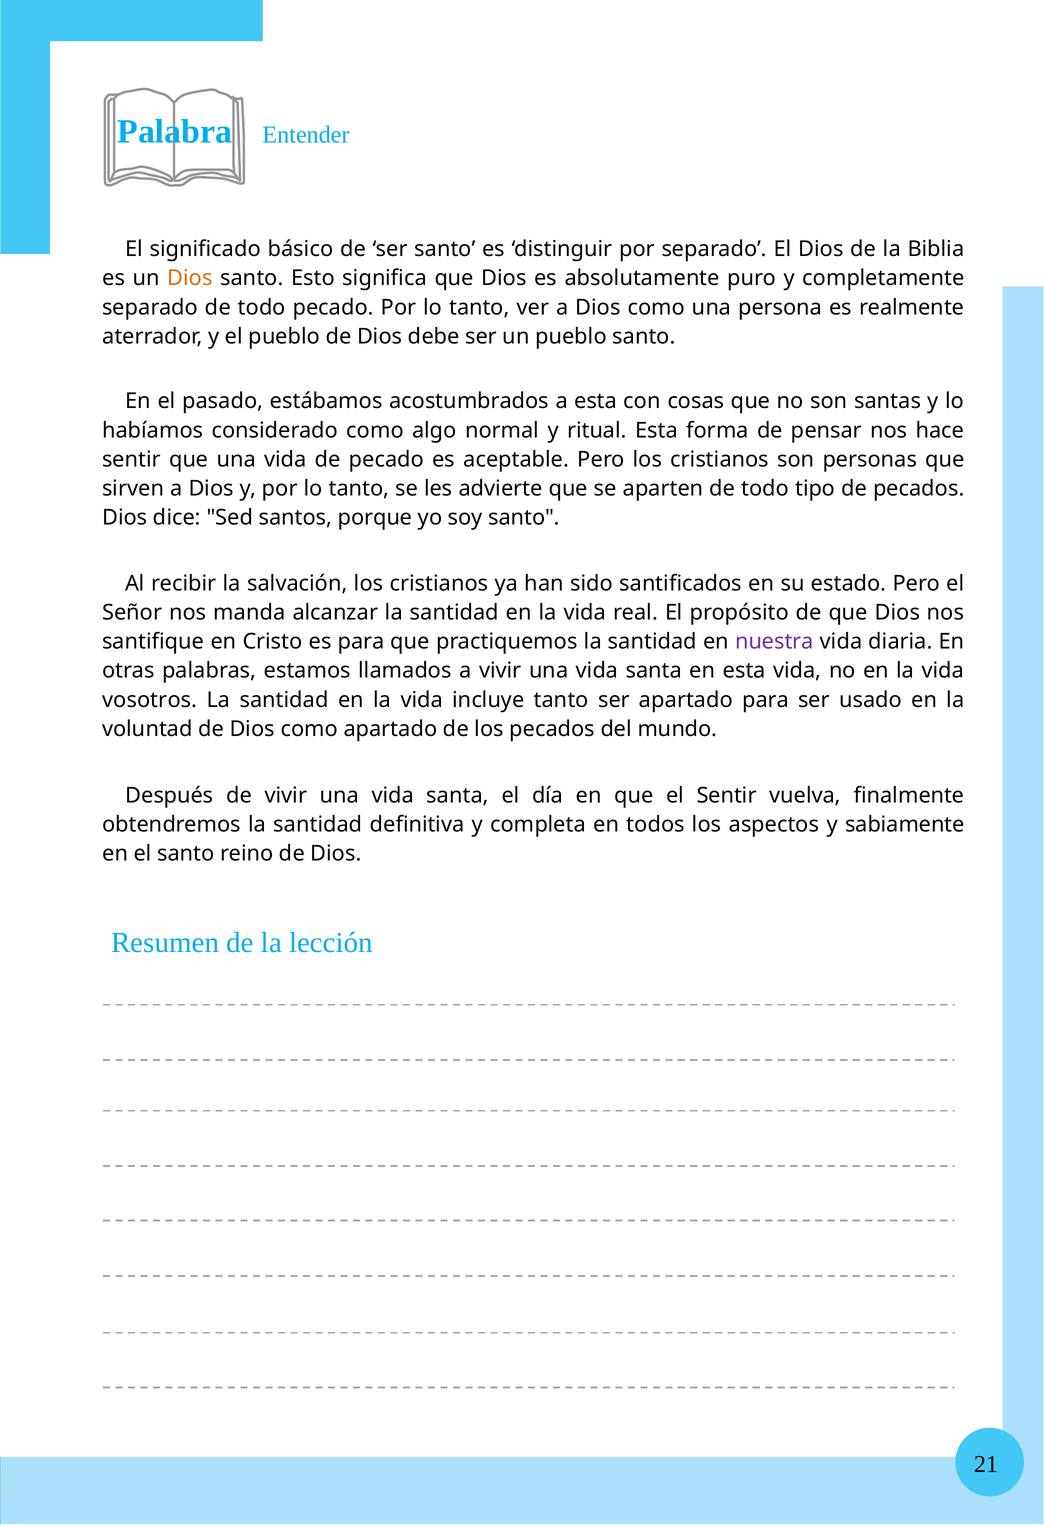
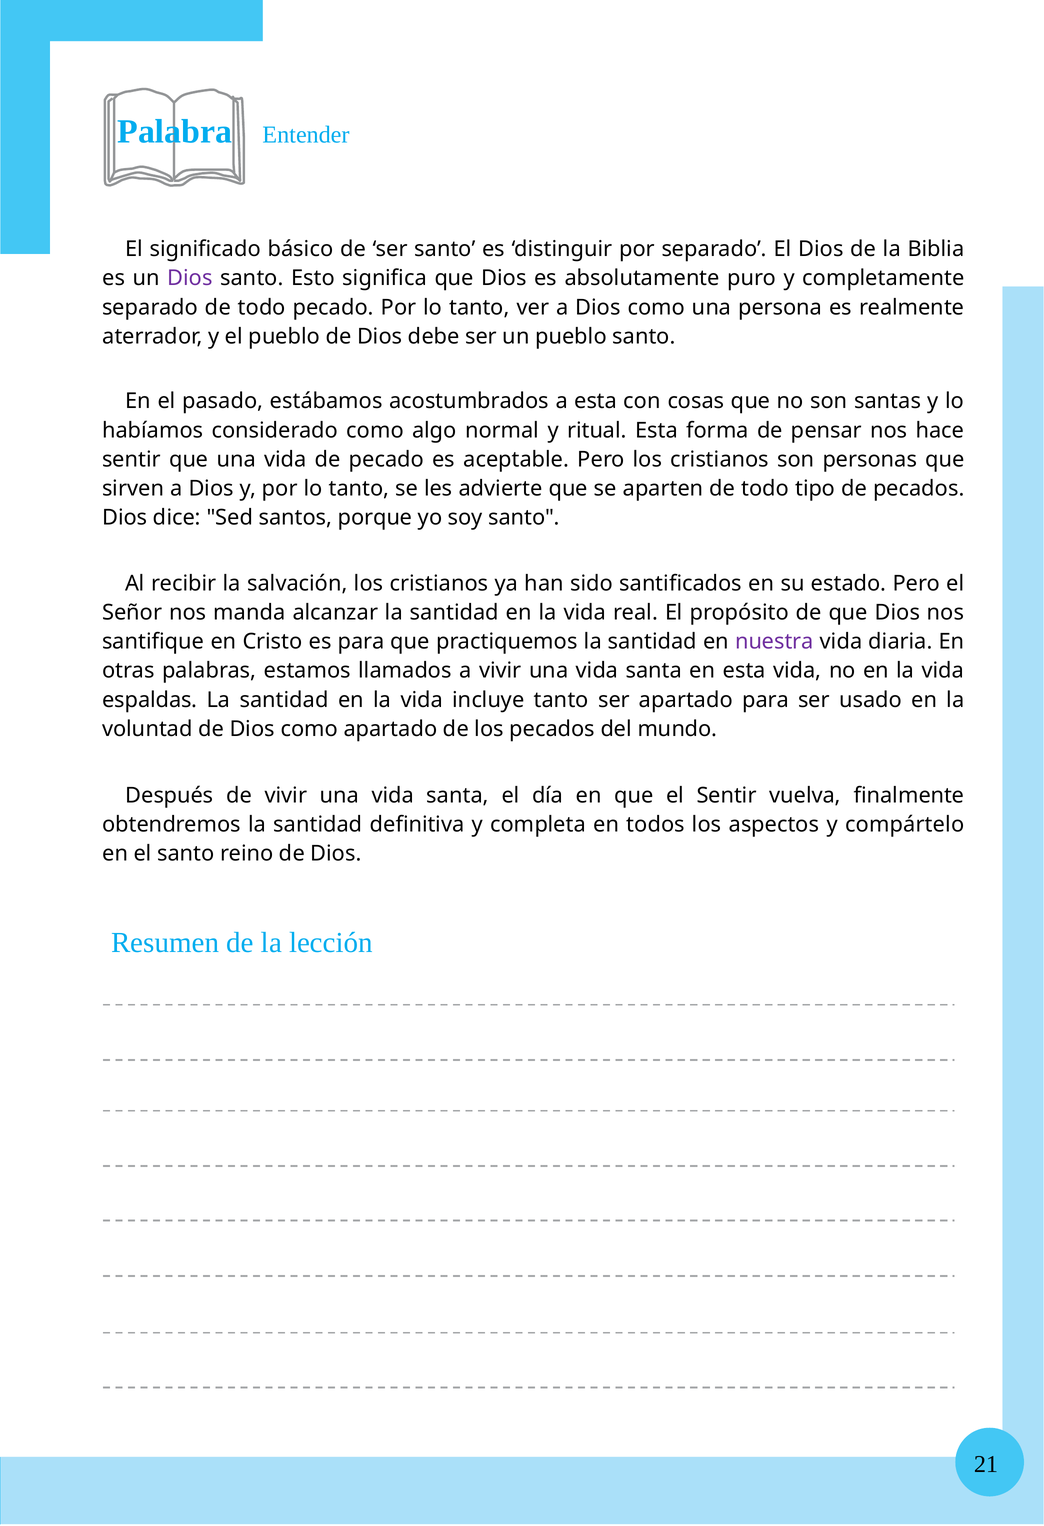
Dios at (190, 278) colour: orange -> purple
vosotros: vosotros -> espaldas
sabiamente: sabiamente -> compártelo
